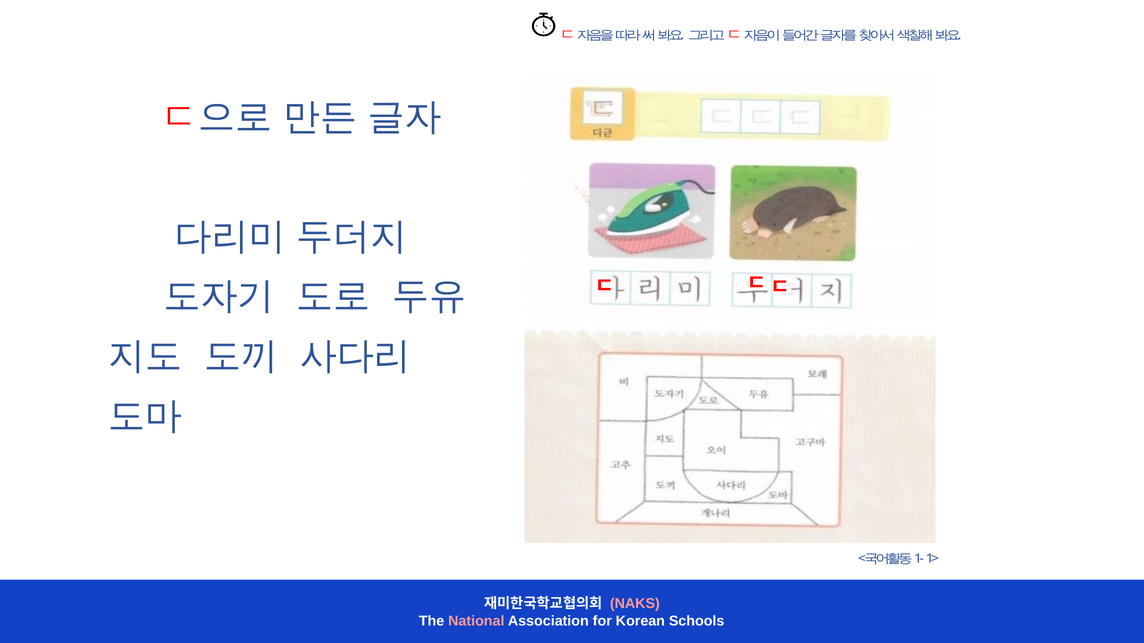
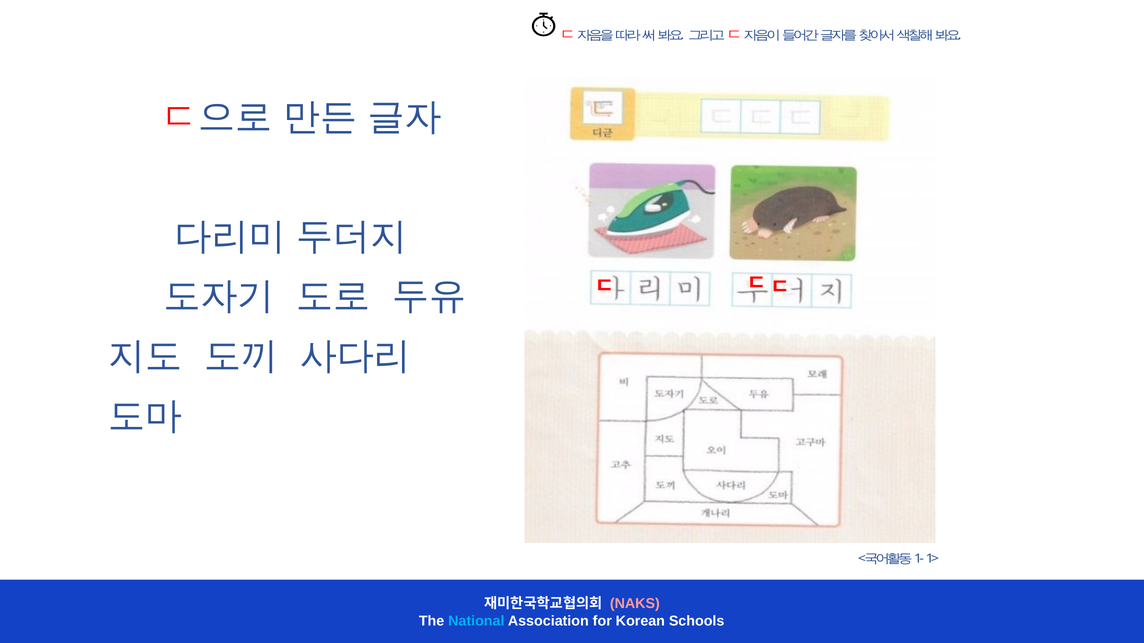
National colour: pink -> light blue
